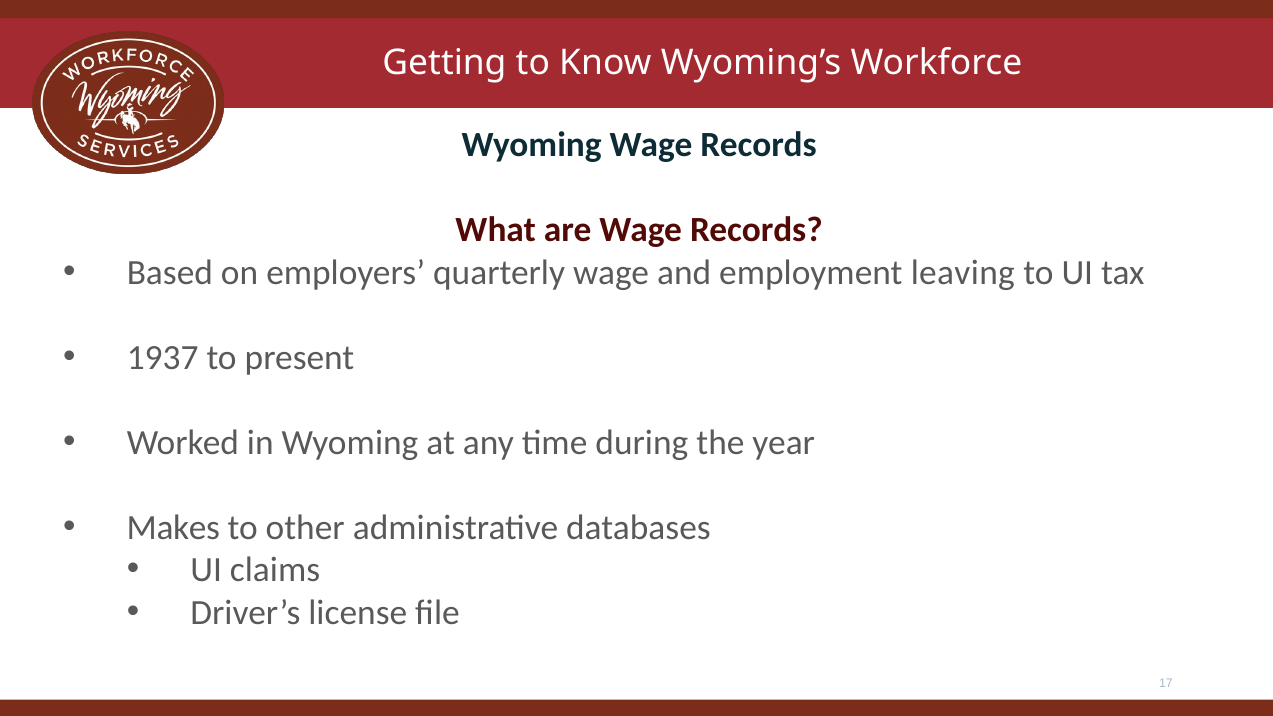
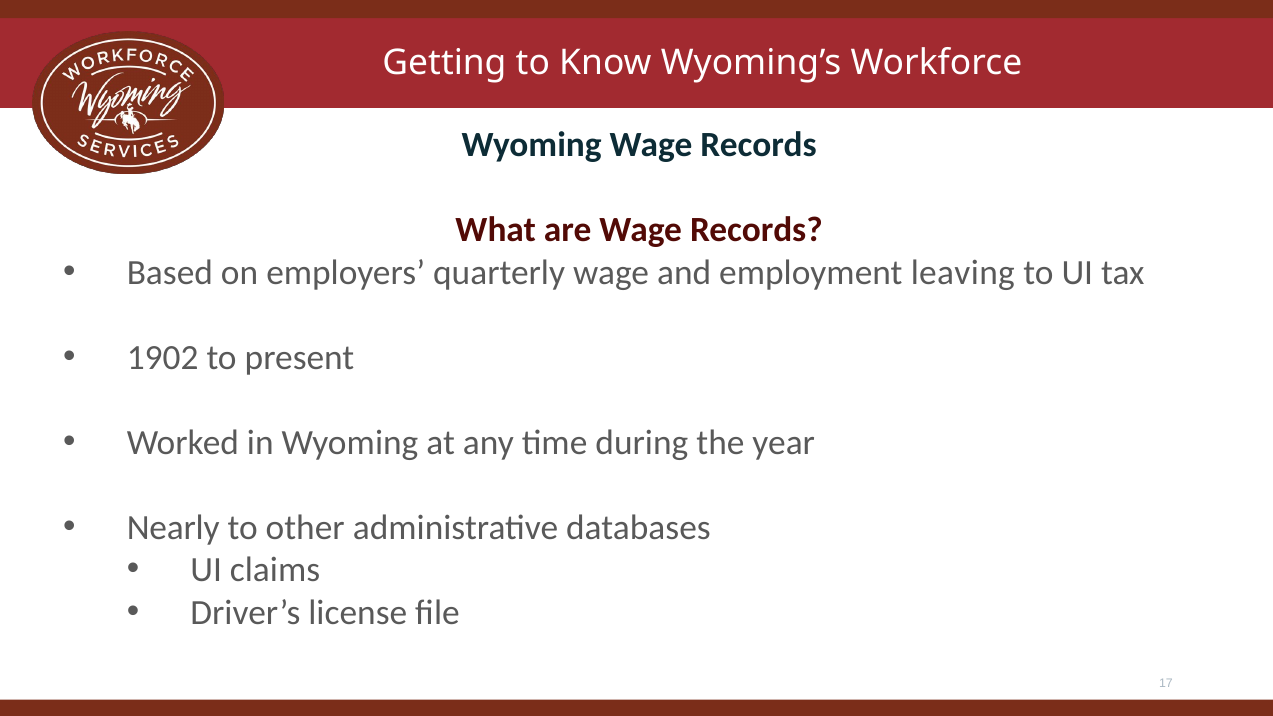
1937: 1937 -> 1902
Makes: Makes -> Nearly
